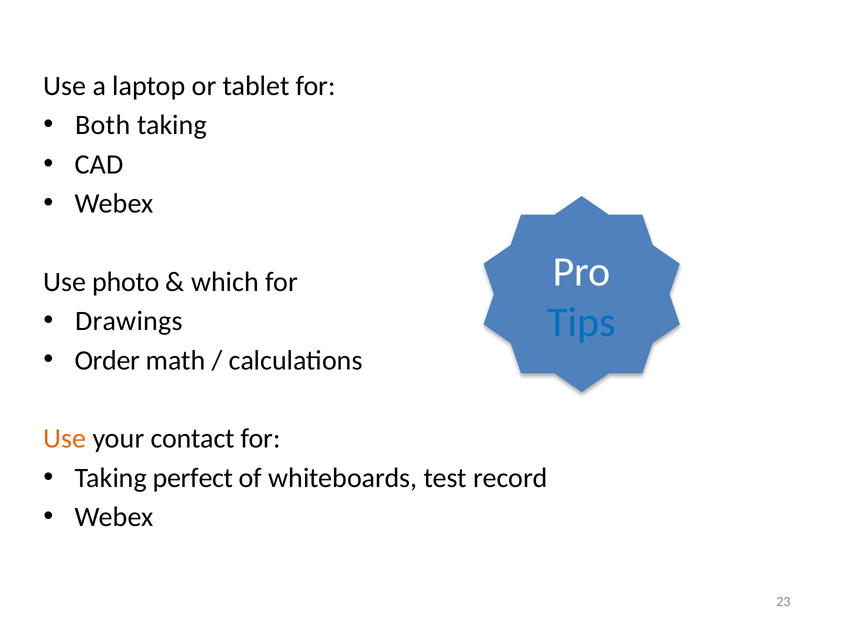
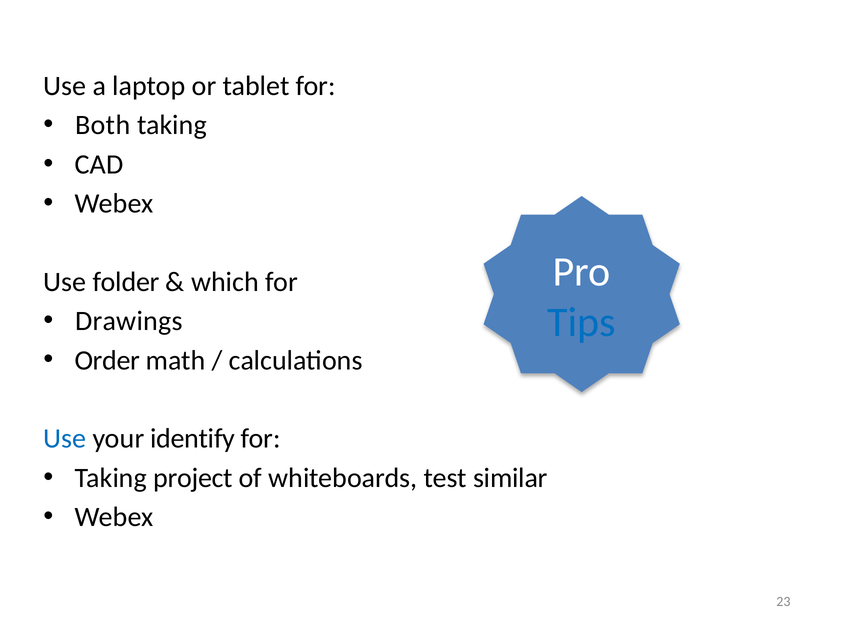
photo: photo -> folder
Use at (65, 439) colour: orange -> blue
contact: contact -> identify
perfect: perfect -> project
record: record -> similar
